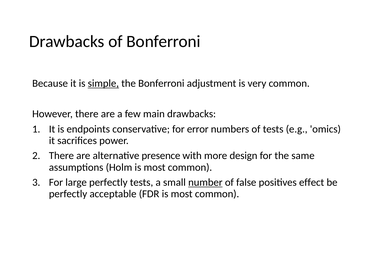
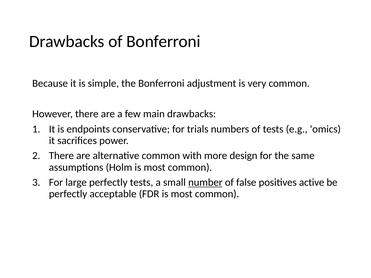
simple underline: present -> none
error: error -> trials
alternative presence: presence -> common
effect: effect -> active
